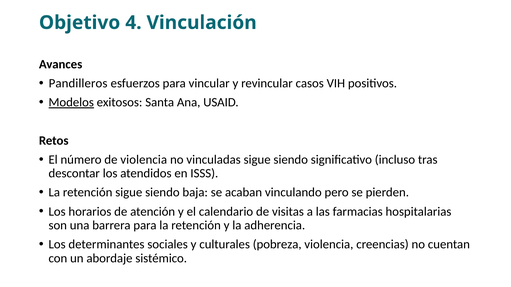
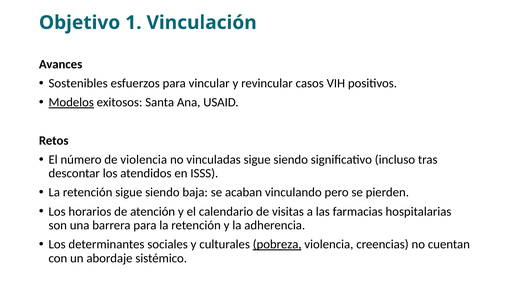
4: 4 -> 1
Pandilleros: Pandilleros -> Sostenibles
pobreza underline: none -> present
